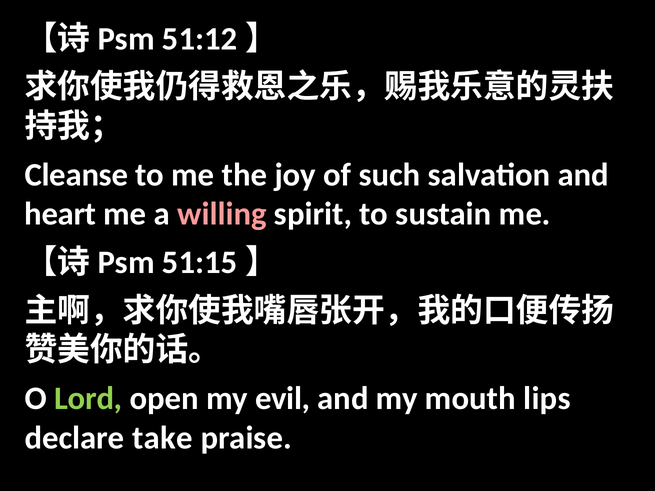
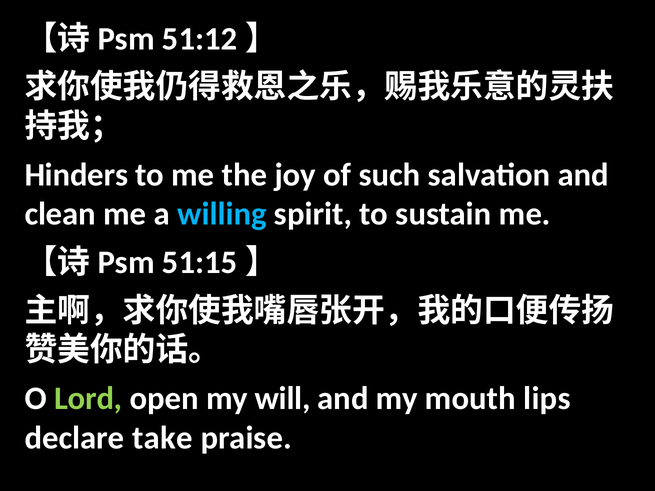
Cleanse: Cleanse -> Hinders
heart: heart -> clean
willing colour: pink -> light blue
evil: evil -> will
